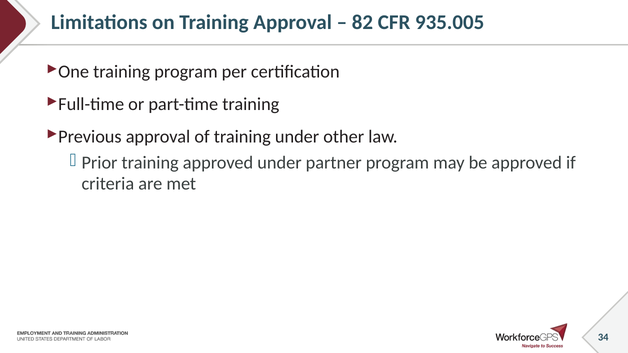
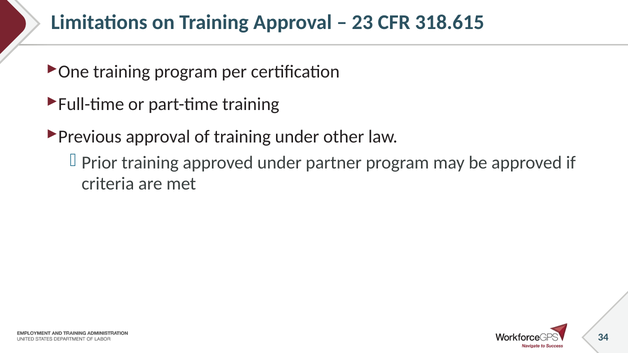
82: 82 -> 23
935.005: 935.005 -> 318.615
